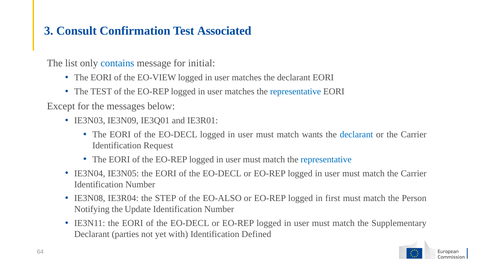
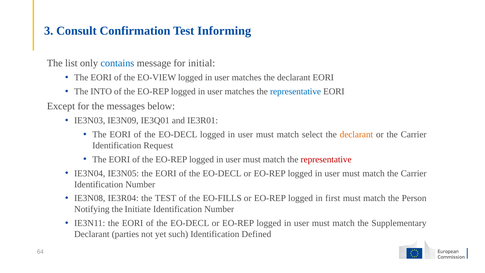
Associated: Associated -> Informing
The TEST: TEST -> INTO
wants: wants -> select
declarant at (356, 134) colour: blue -> orange
representative at (326, 159) colour: blue -> red
the STEP: STEP -> TEST
EO-ALSO: EO-ALSO -> EO-FILLS
Update: Update -> Initiate
with: with -> such
